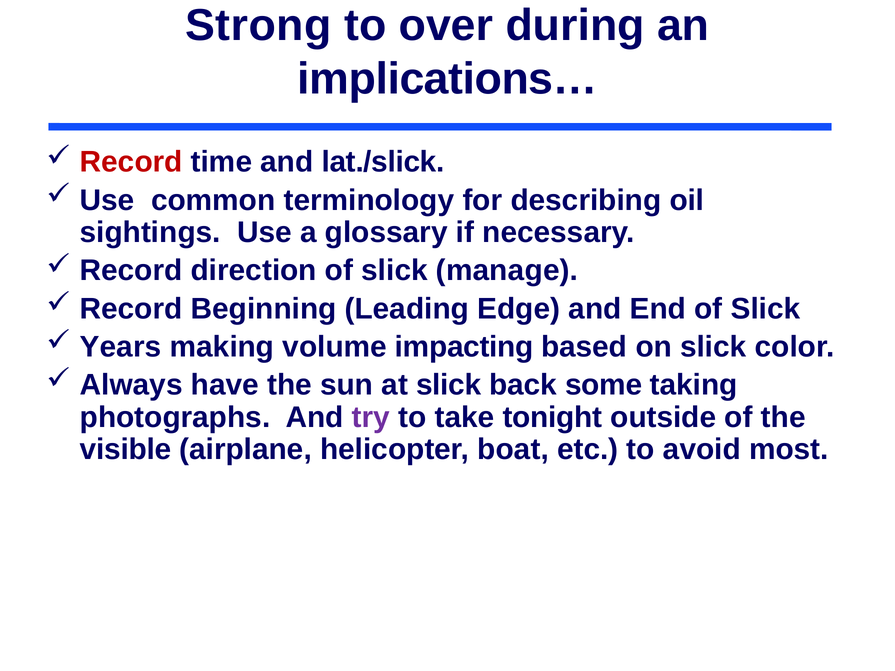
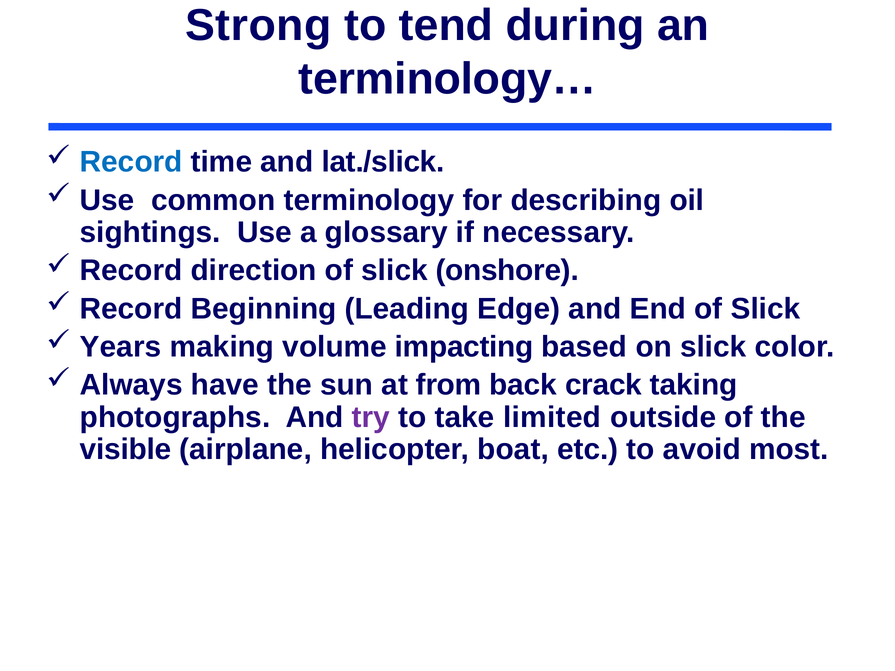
over: over -> tend
implications…: implications… -> terminology…
Record at (131, 162) colour: red -> blue
manage: manage -> onshore
at slick: slick -> from
some: some -> crack
tonight: tonight -> limited
